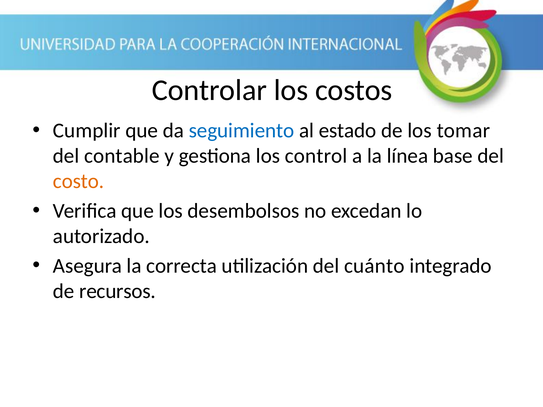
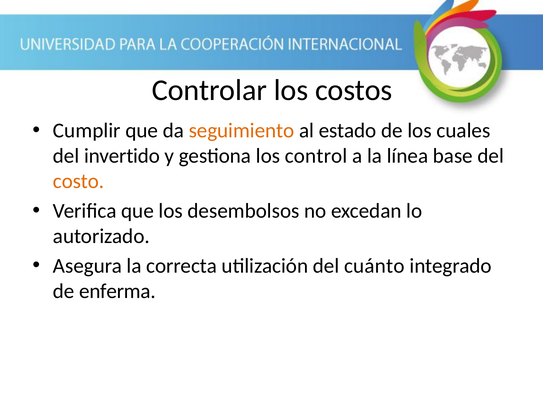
seguimiento colour: blue -> orange
tomar: tomar -> cuales
contable: contable -> invertido
recursos: recursos -> enferma
